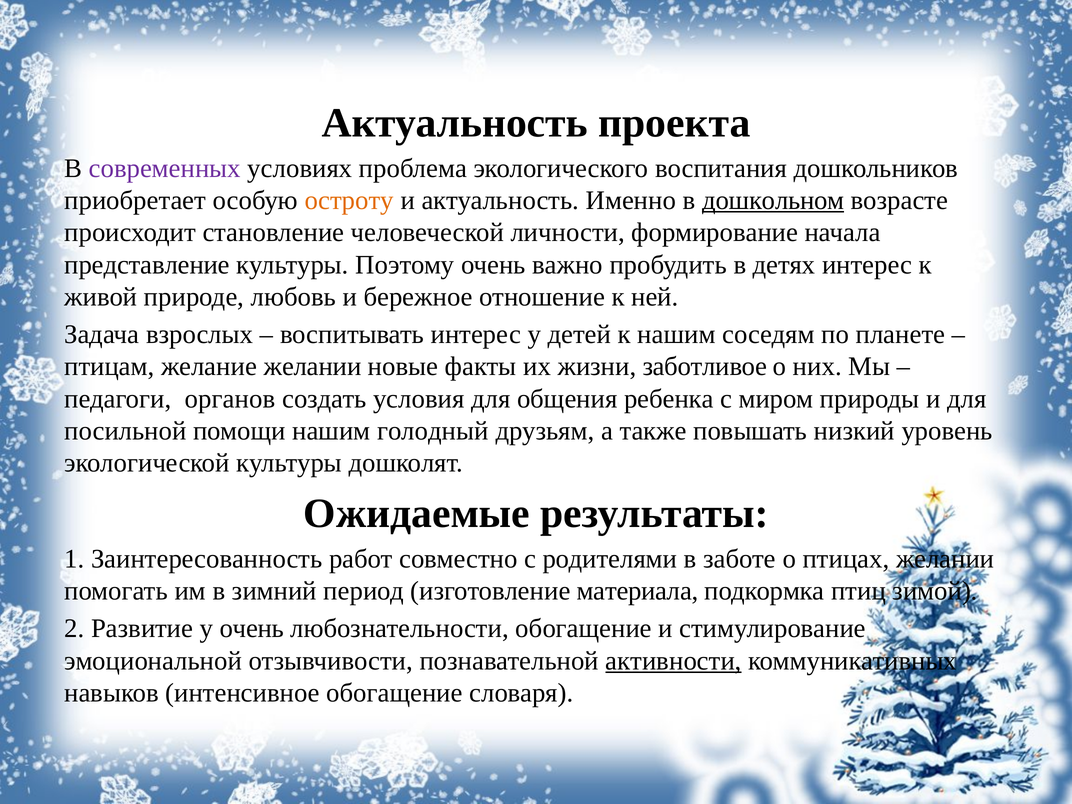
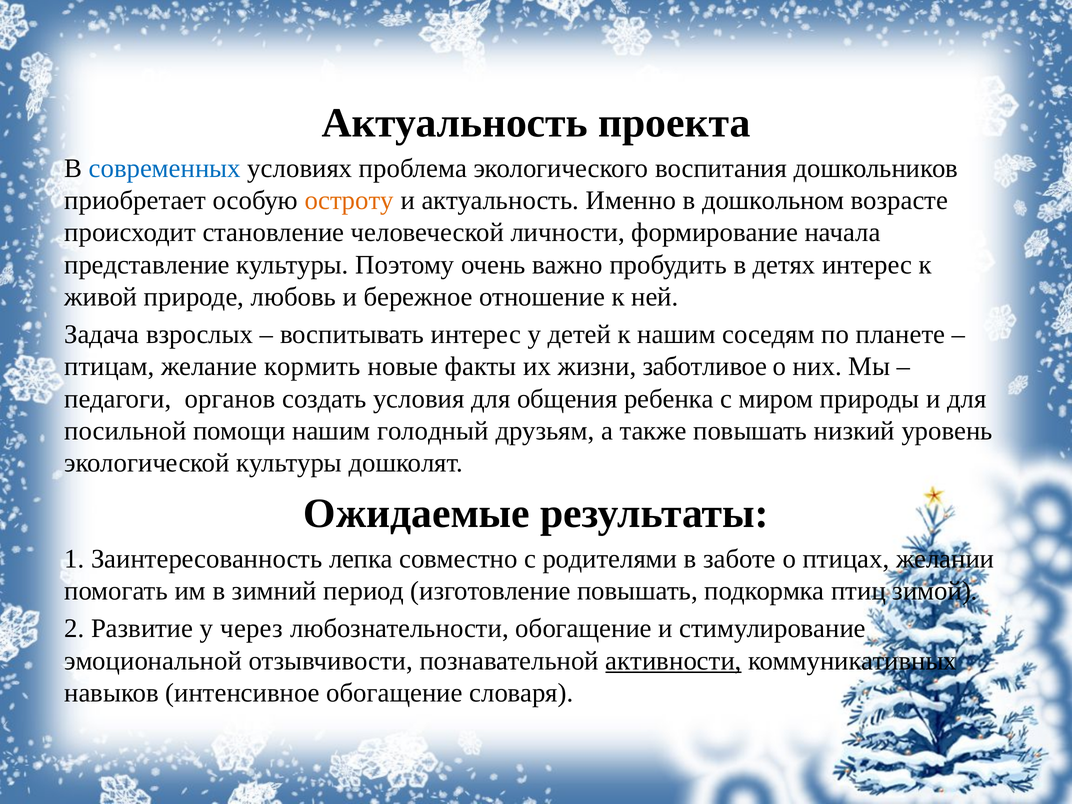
современных colour: purple -> blue
дошкольном underline: present -> none
желание желании: желании -> кормить
работ: работ -> лепка
изготовление материала: материала -> повышать
у очень: очень -> через
